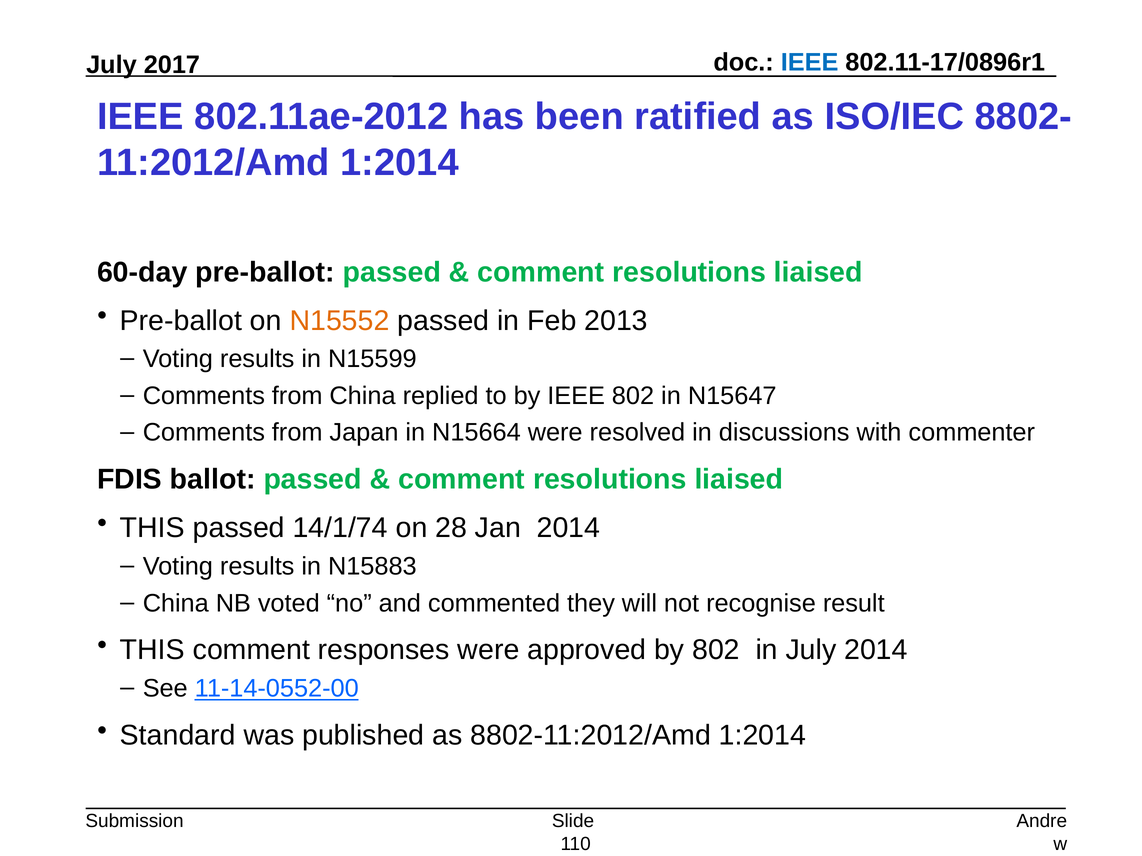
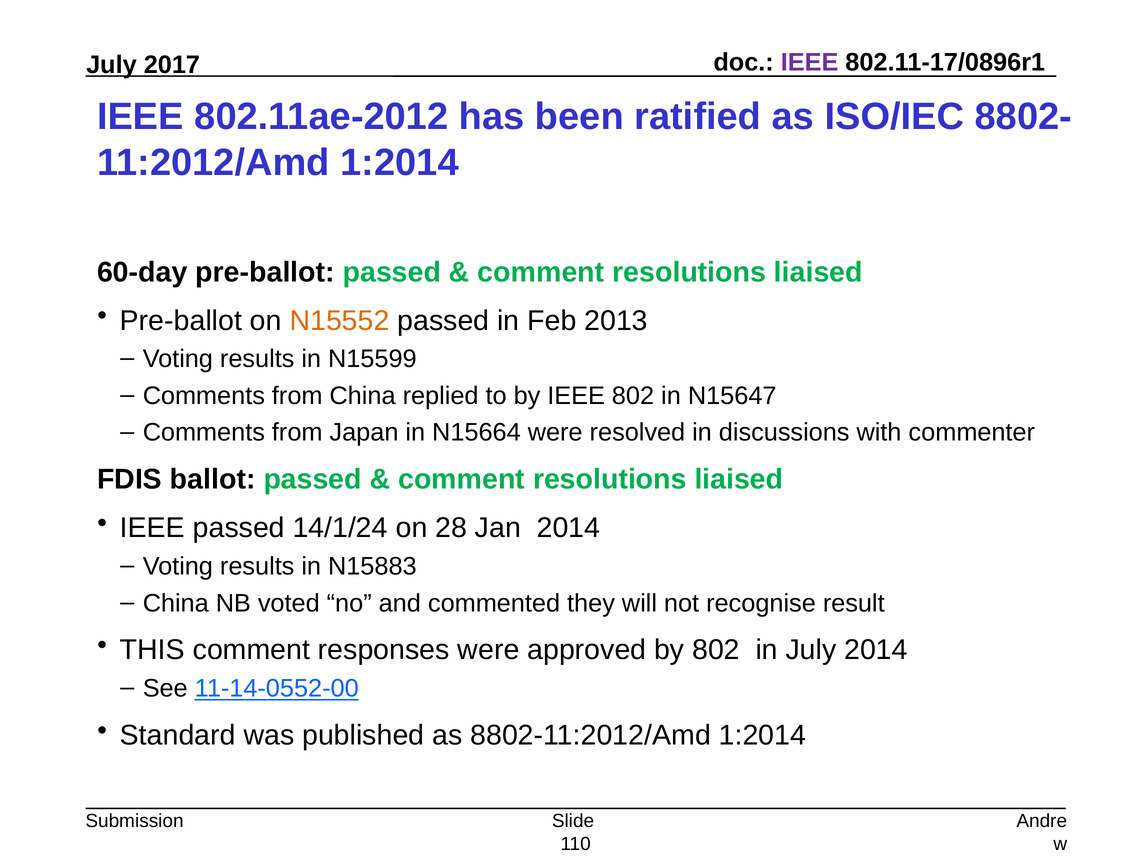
IEEE at (810, 63) colour: blue -> purple
THIS at (152, 528): THIS -> IEEE
14/1/74: 14/1/74 -> 14/1/24
